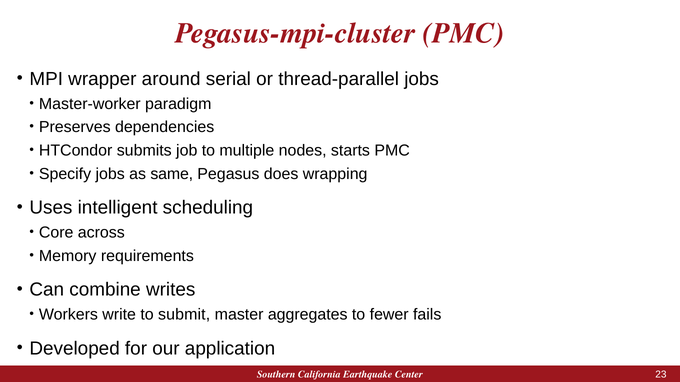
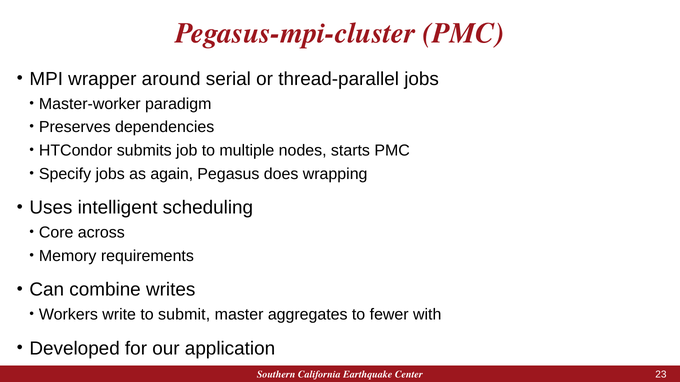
same: same -> again
fails: fails -> with
